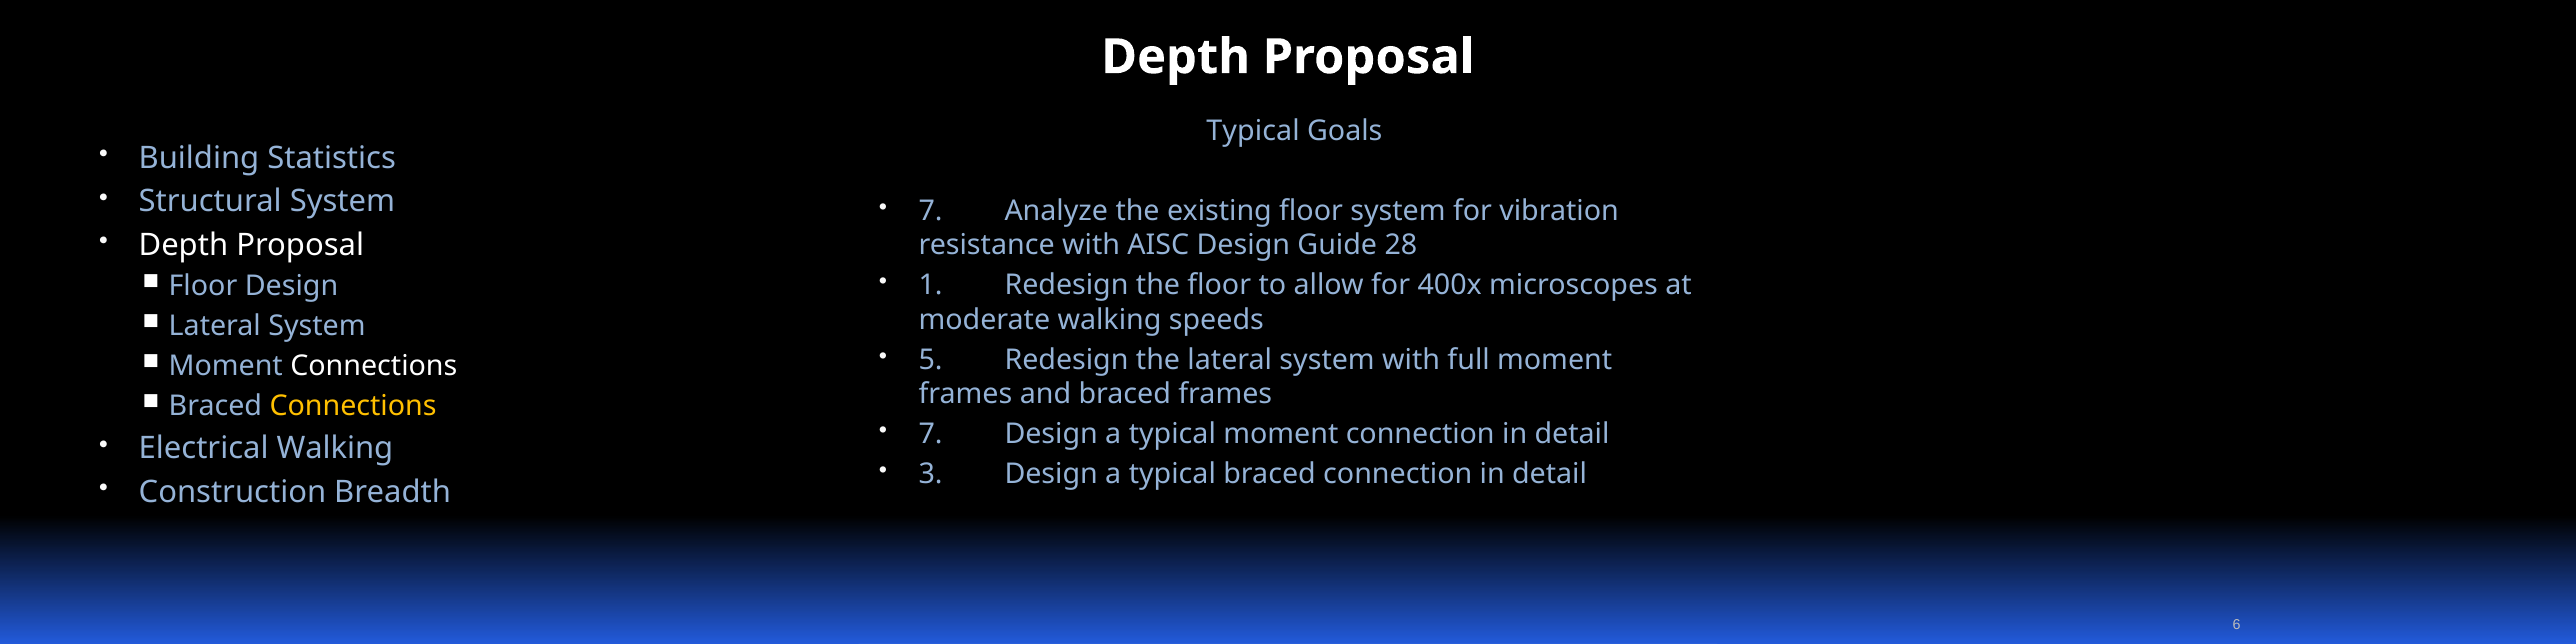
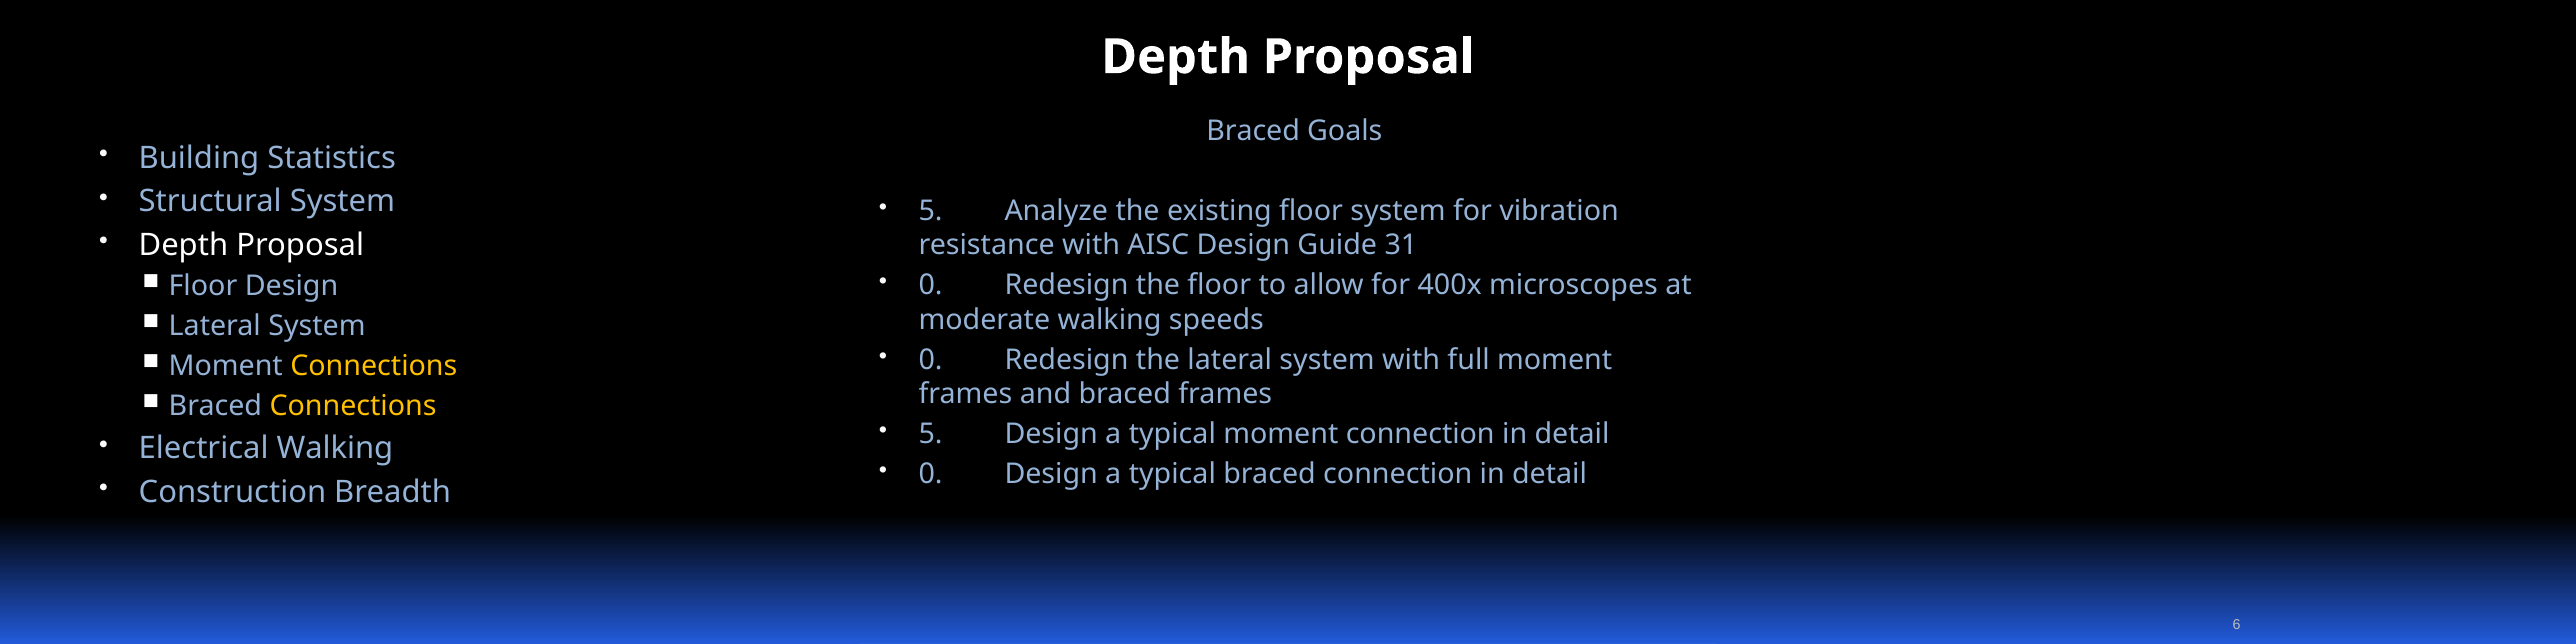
Typical at (1253, 131): Typical -> Braced
7 at (931, 211): 7 -> 5
28: 28 -> 31
1 at (931, 285): 1 -> 0
5 at (931, 360): 5 -> 0
Connections at (374, 366) colour: white -> yellow
7 at (931, 434): 7 -> 5
3 at (931, 474): 3 -> 0
